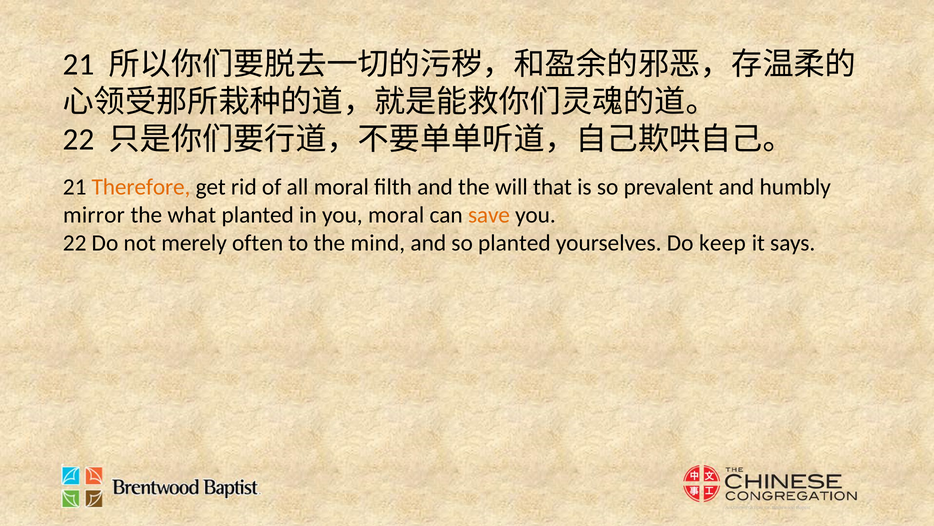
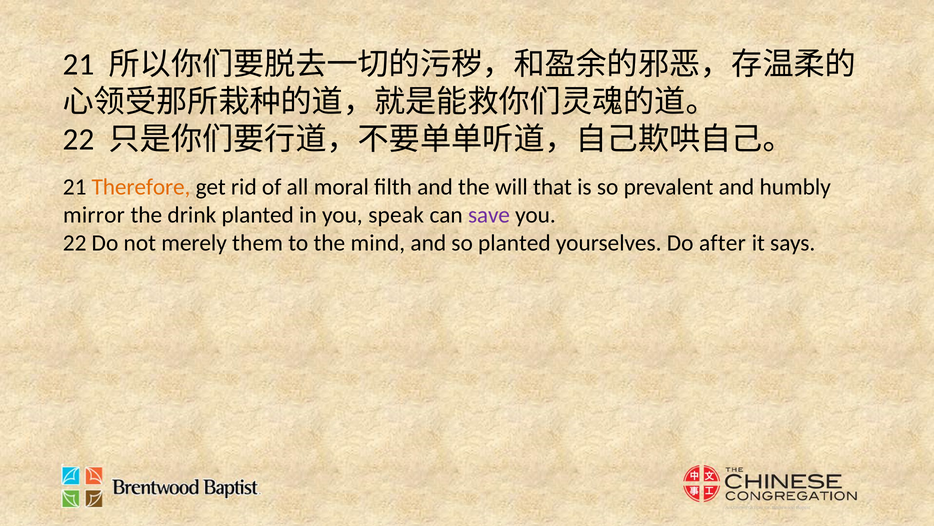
what: what -> drink
you moral: moral -> speak
save colour: orange -> purple
often: often -> them
keep: keep -> after
